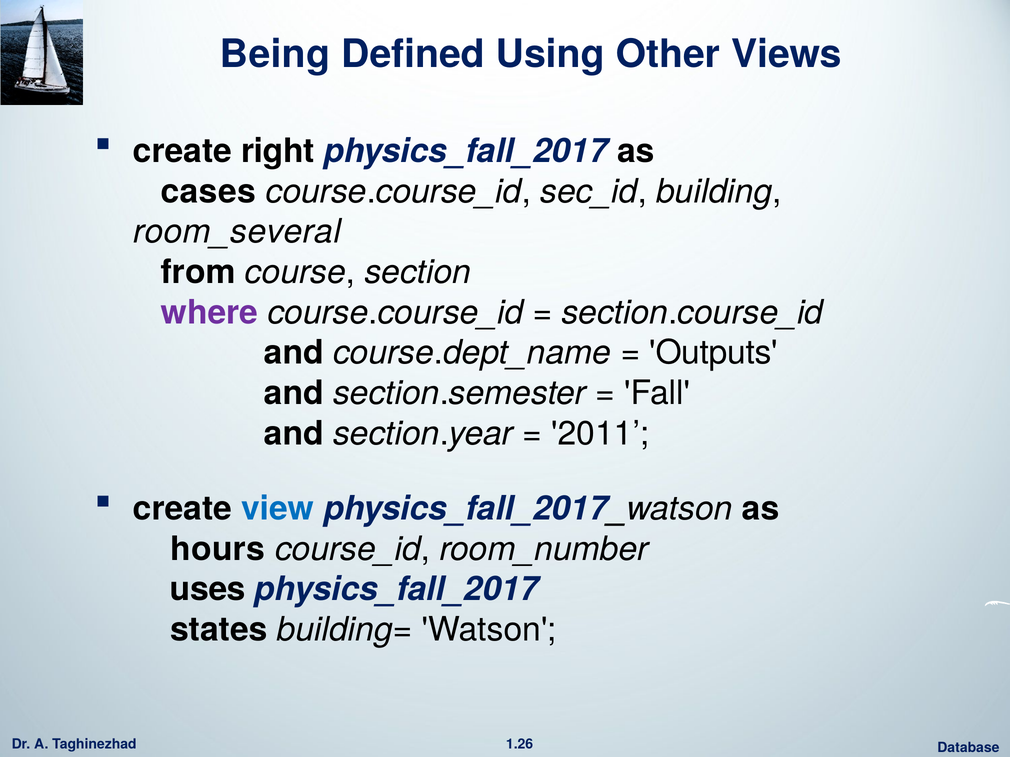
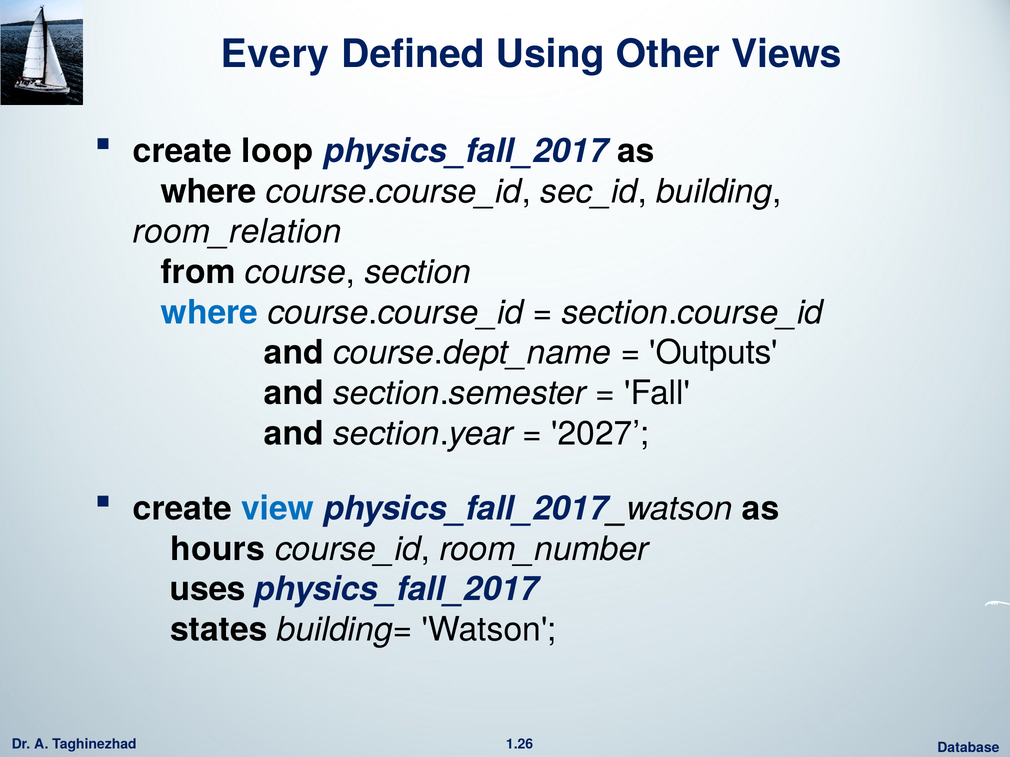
Being: Being -> Every
right: right -> loop
cases at (208, 192): cases -> where
room_several: room_several -> room_relation
where at (209, 313) colour: purple -> blue
2011: 2011 -> 2027
